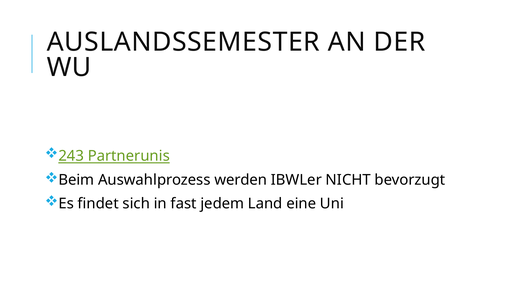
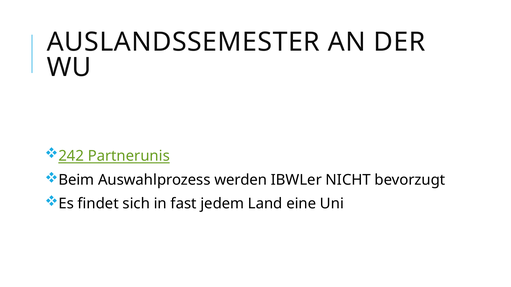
243: 243 -> 242
